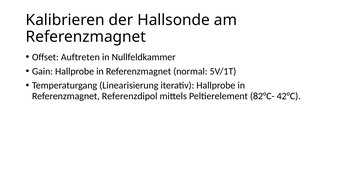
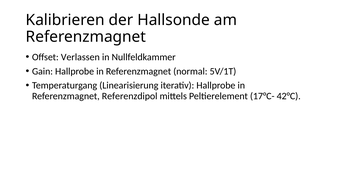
Auftreten: Auftreten -> Verlassen
82°C-: 82°C- -> 17°C-
